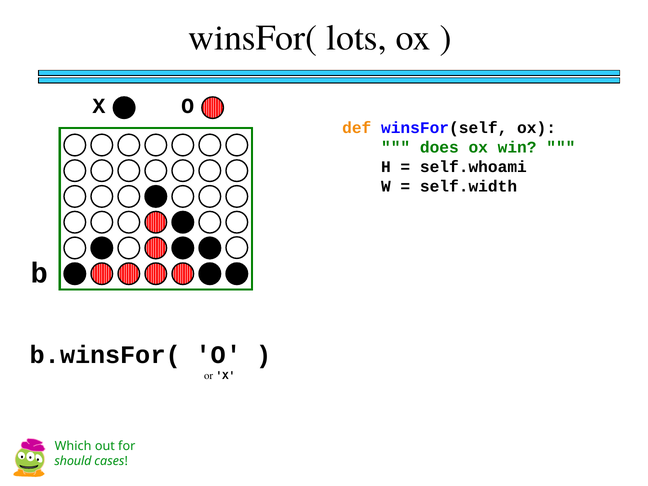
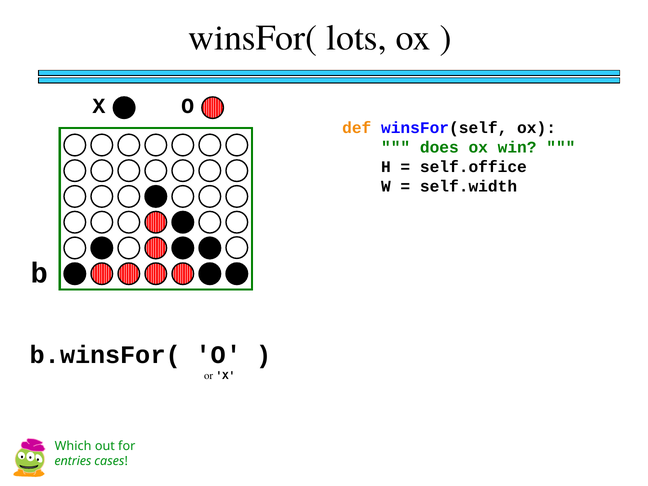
self.whoami: self.whoami -> self.office
should: should -> entries
